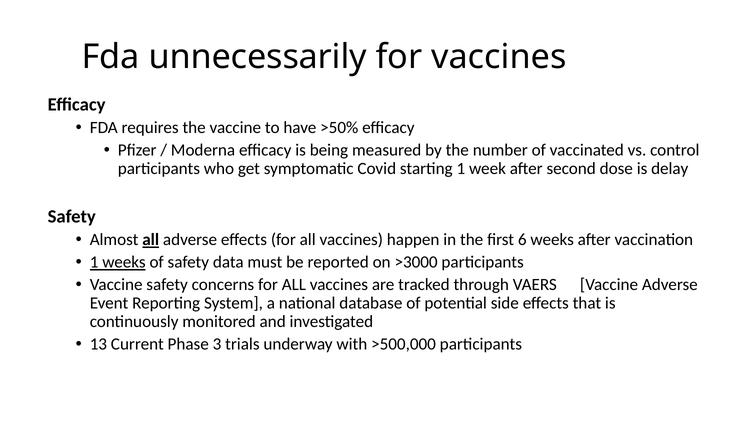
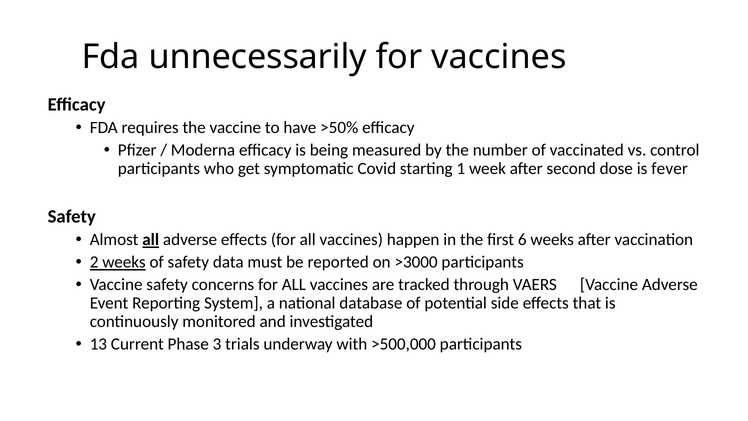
delay: delay -> fever
1 at (94, 262): 1 -> 2
